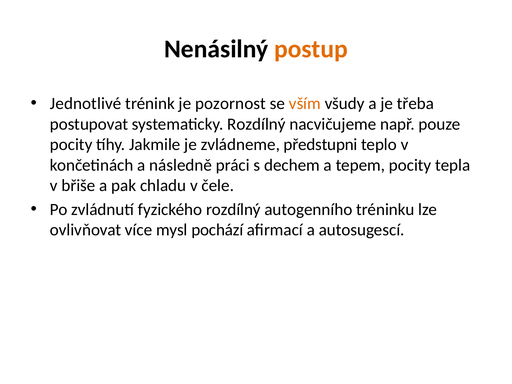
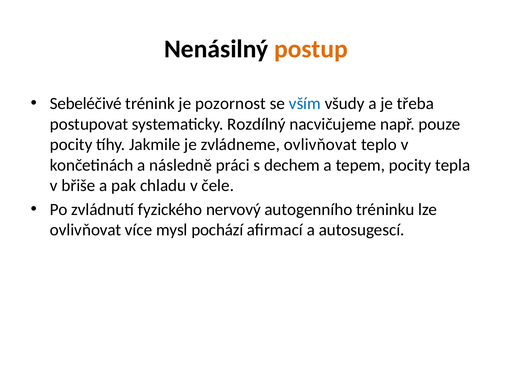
Jednotlivé: Jednotlivé -> Sebeléčivé
vším colour: orange -> blue
zvládneme předstupni: předstupni -> ovlivňovat
fyzického rozdílný: rozdílný -> nervový
